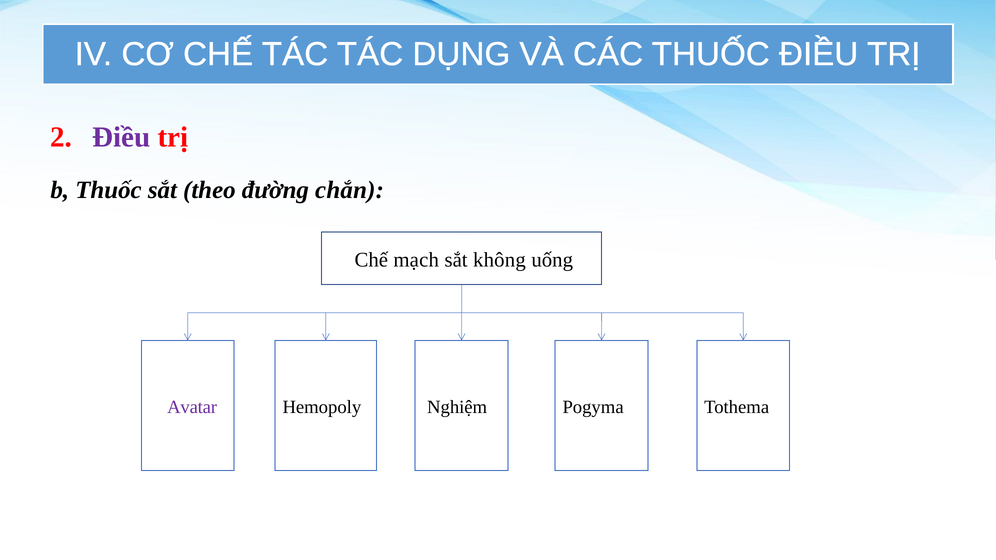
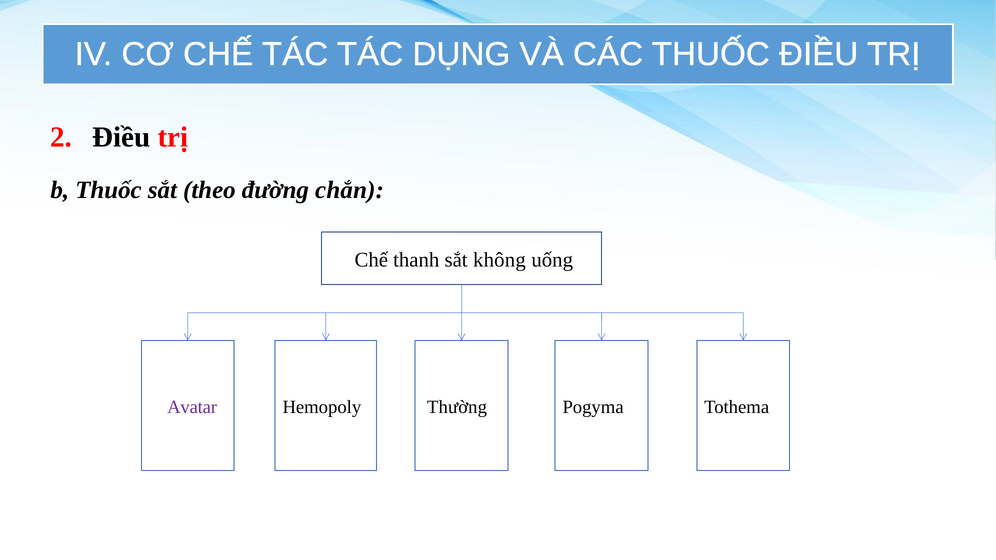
Điều at (121, 137) colour: purple -> black
mạch: mạch -> thanh
Nghiệm: Nghiệm -> Thường
